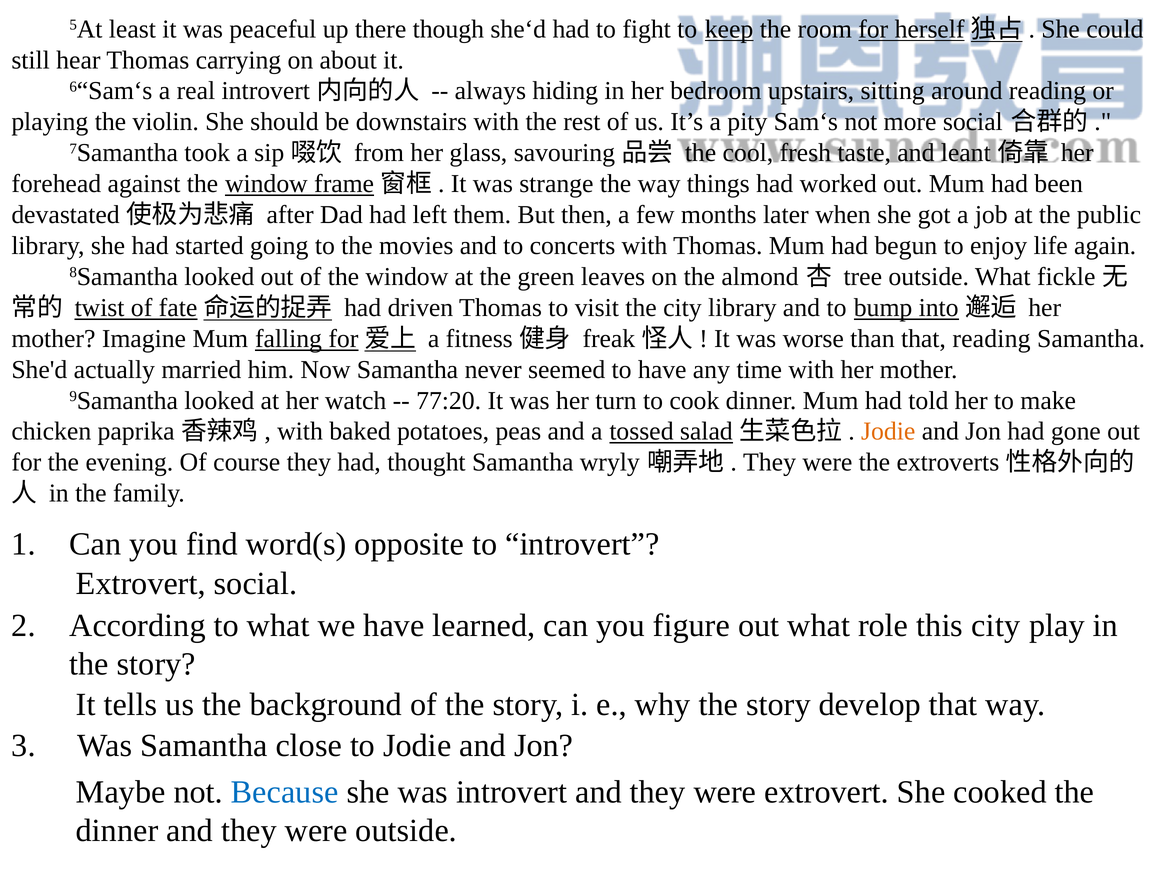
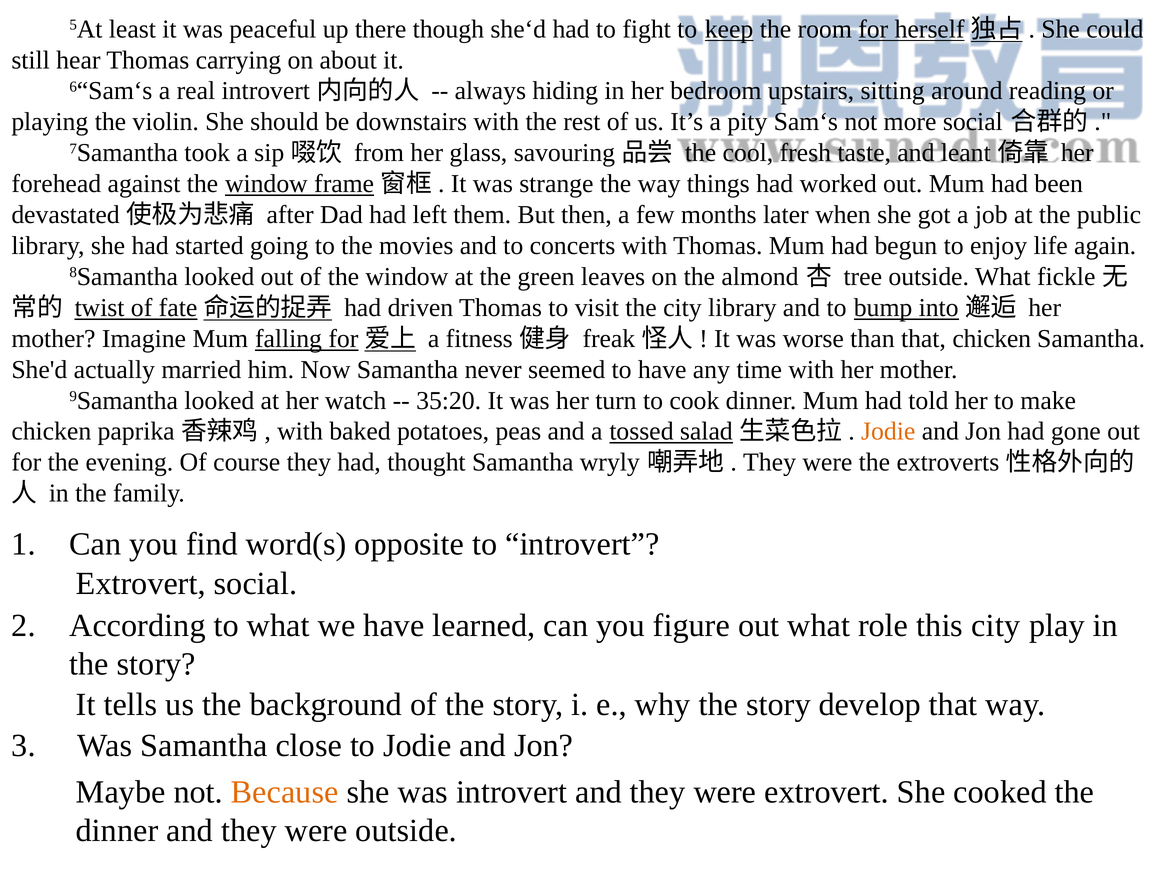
that reading: reading -> chicken
77:20: 77:20 -> 35:20
Because colour: blue -> orange
